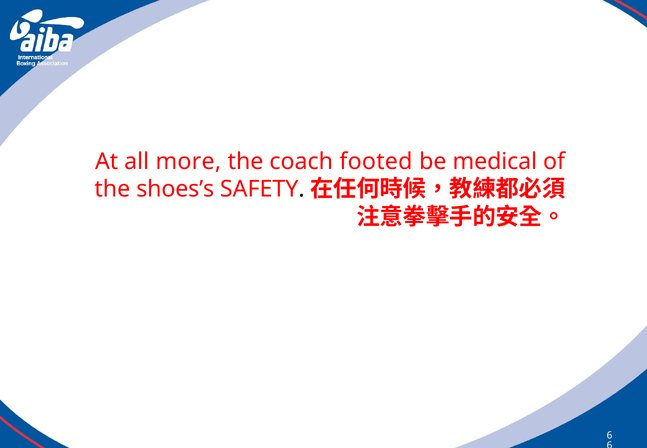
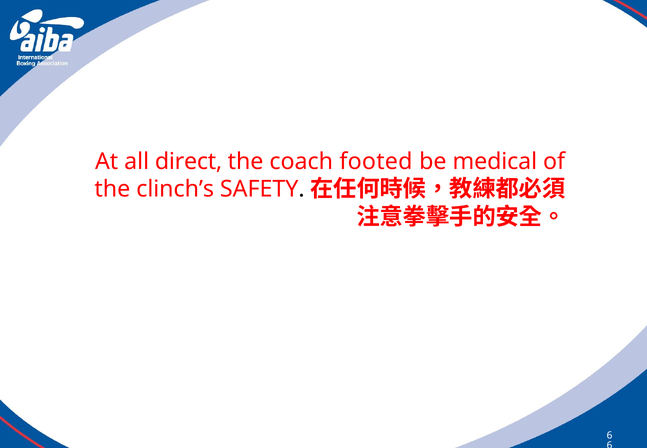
more: more -> direct
shoes’s: shoes’s -> clinch’s
